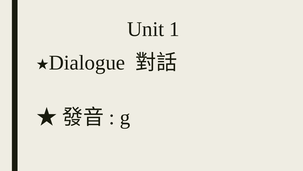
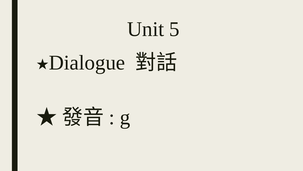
1: 1 -> 5
